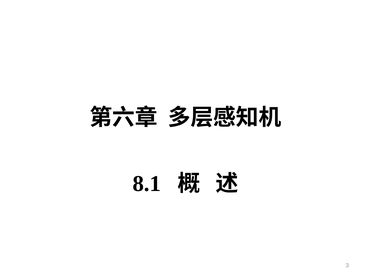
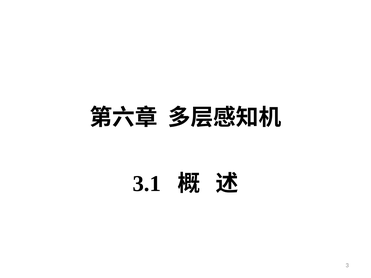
8.1: 8.1 -> 3.1
